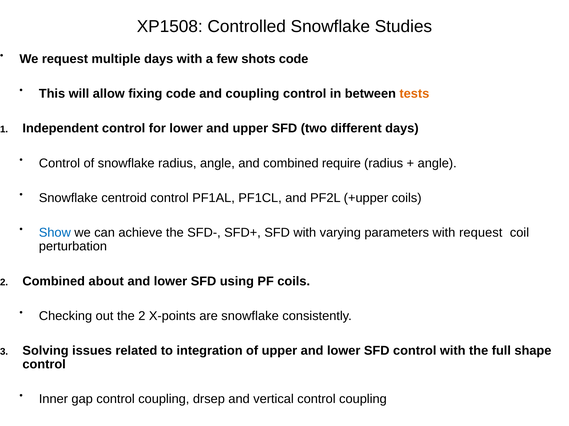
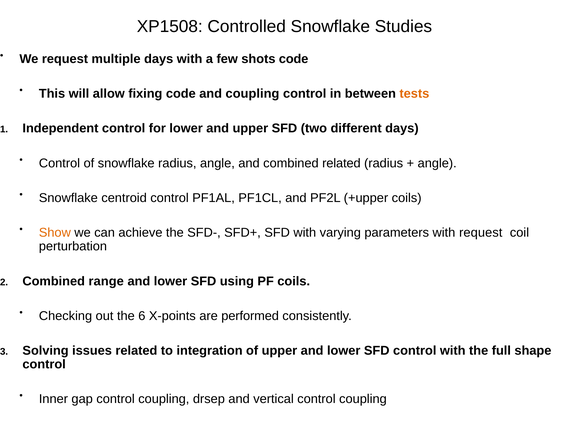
combined require: require -> related
Show colour: blue -> orange
about: about -> range
the 2: 2 -> 6
are snowflake: snowflake -> performed
